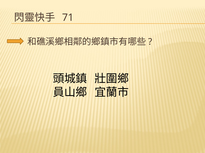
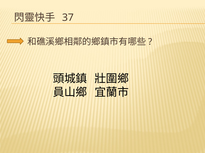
71: 71 -> 37
